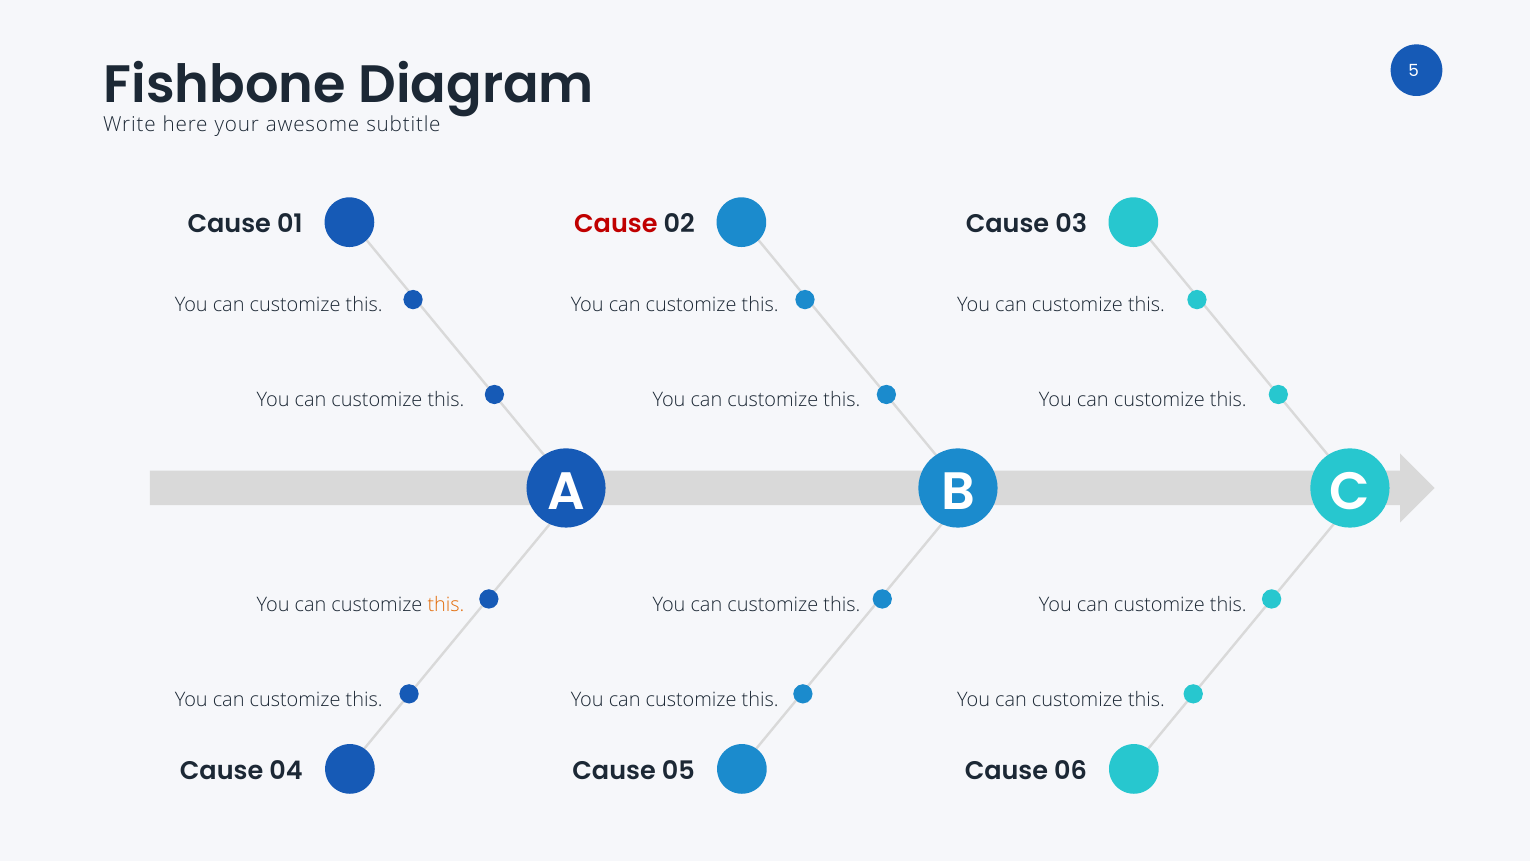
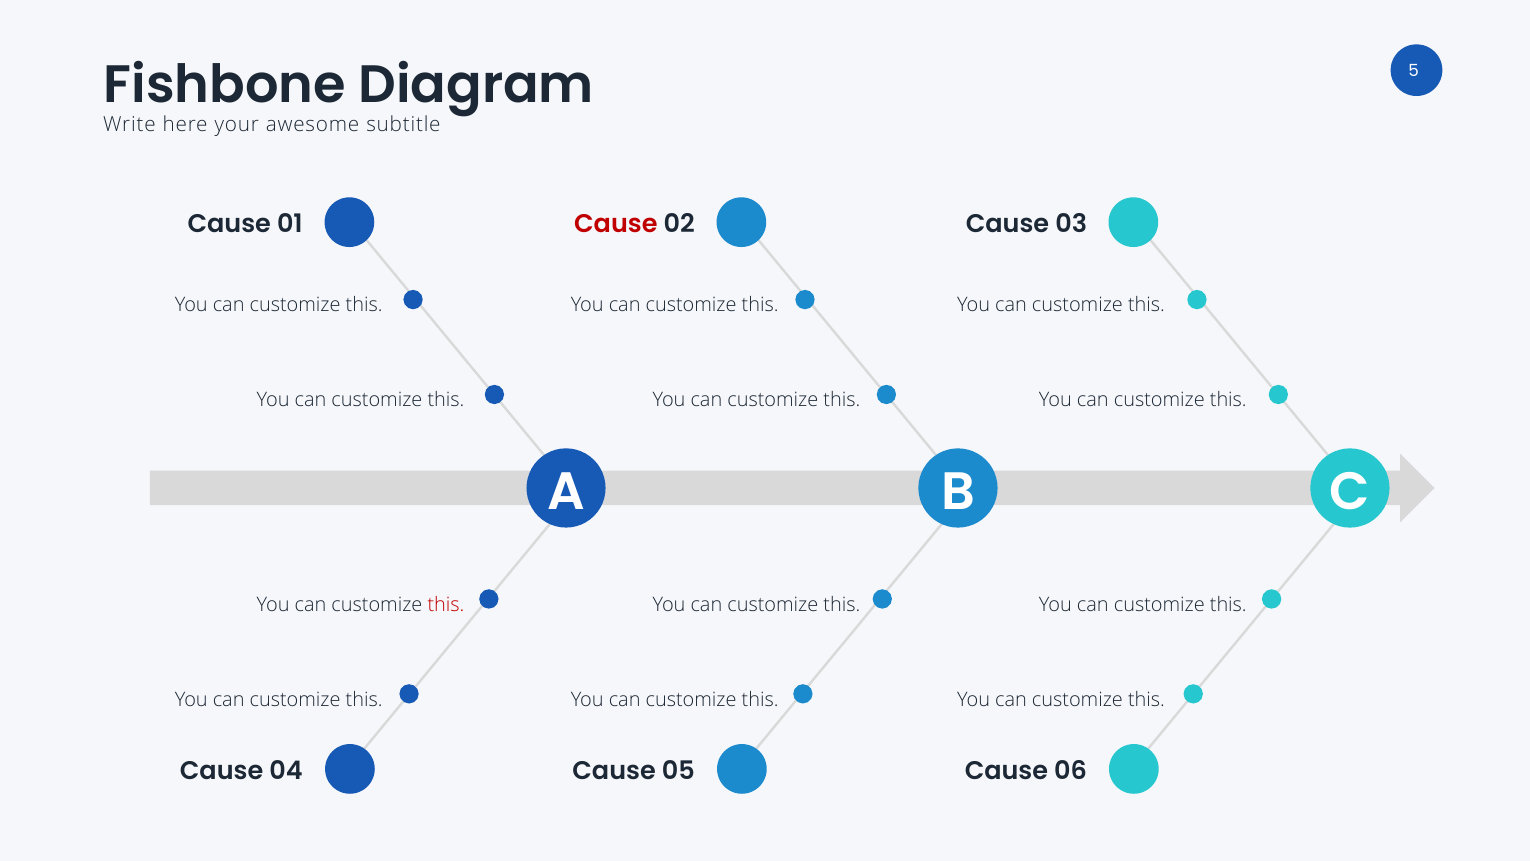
this at (446, 605) colour: orange -> red
